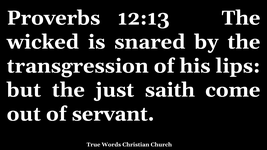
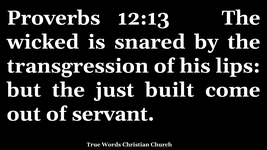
saith: saith -> built
